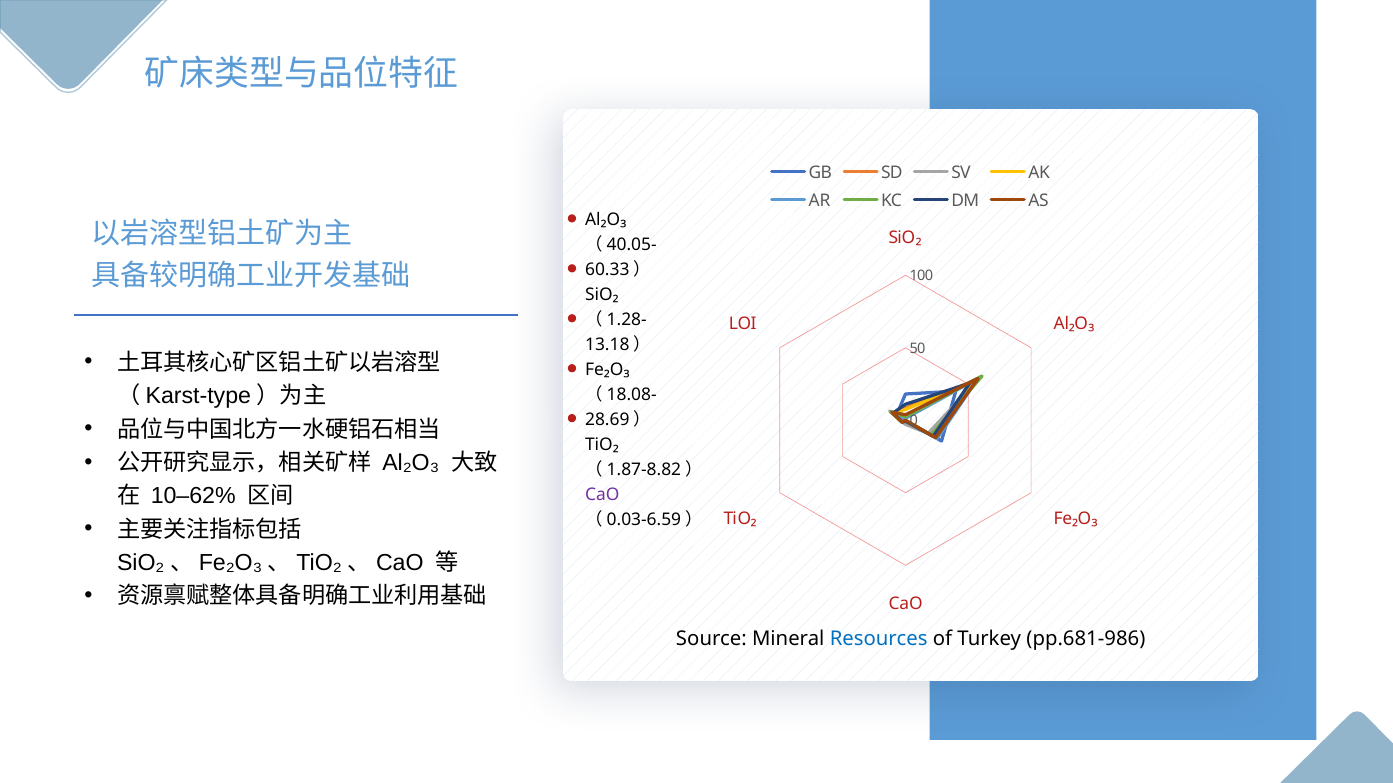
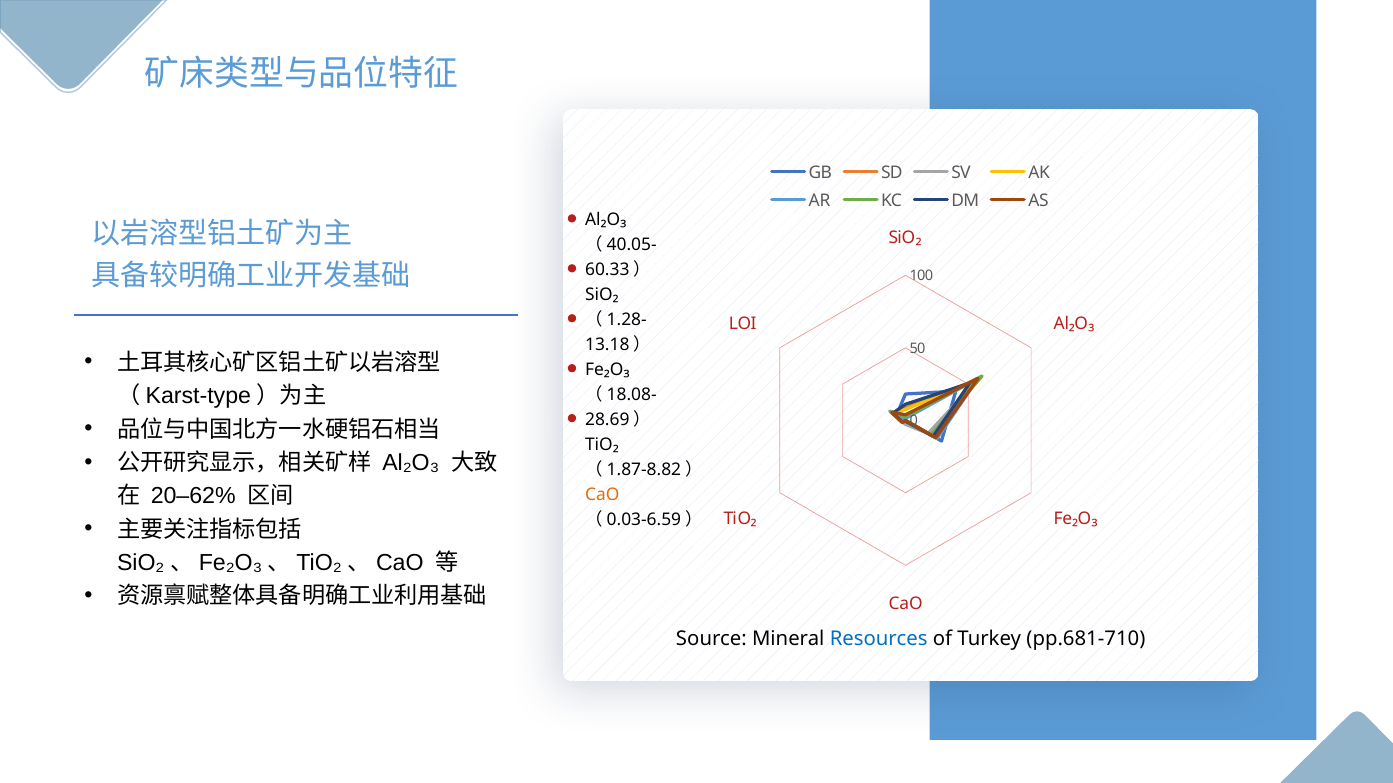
10–62%: 10–62% -> 20–62%
CaO at (602, 495) colour: purple -> orange
pp.681-986: pp.681-986 -> pp.681-710
